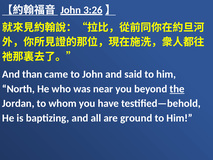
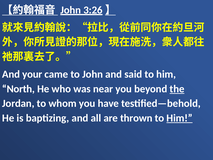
than: than -> your
ground: ground -> thrown
Him at (180, 118) underline: none -> present
